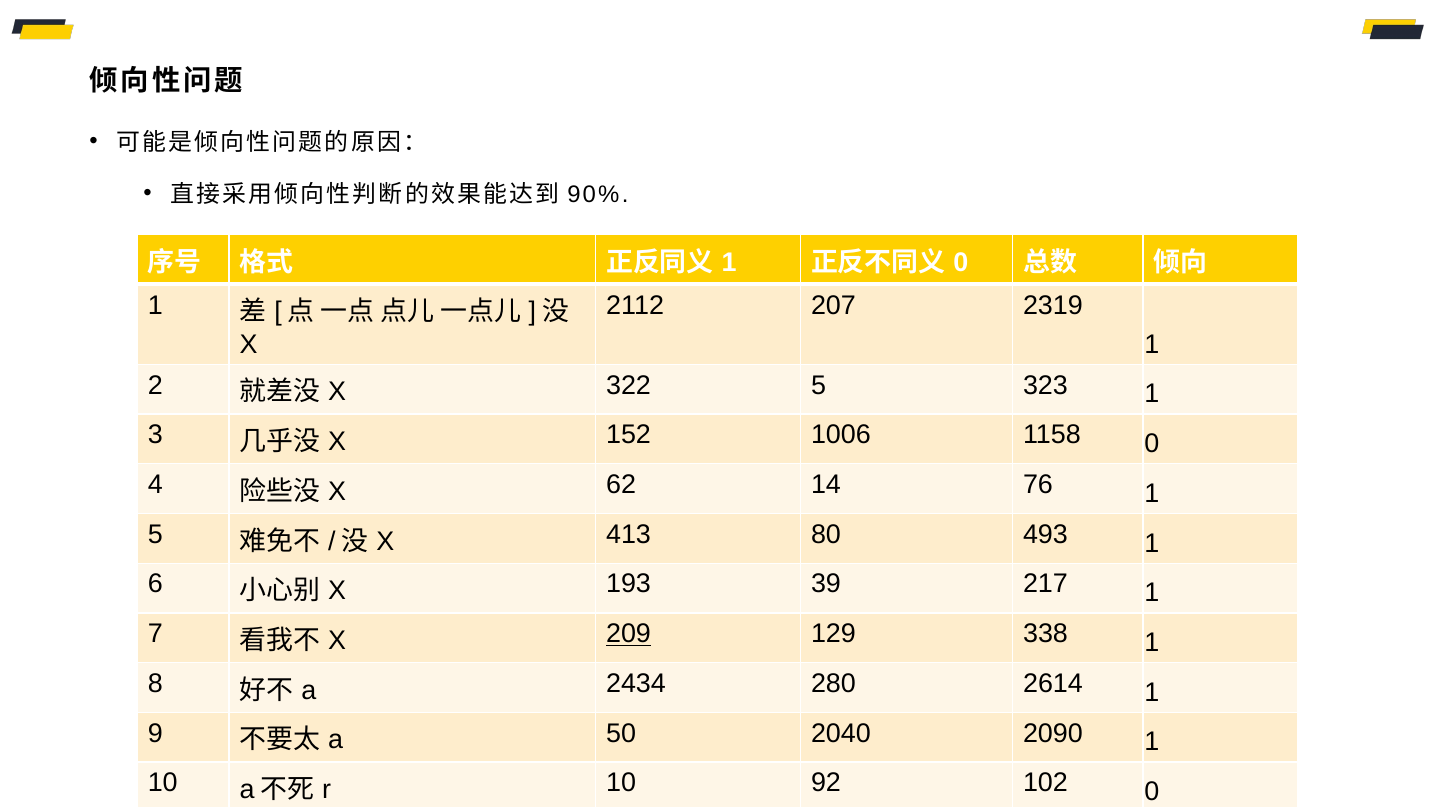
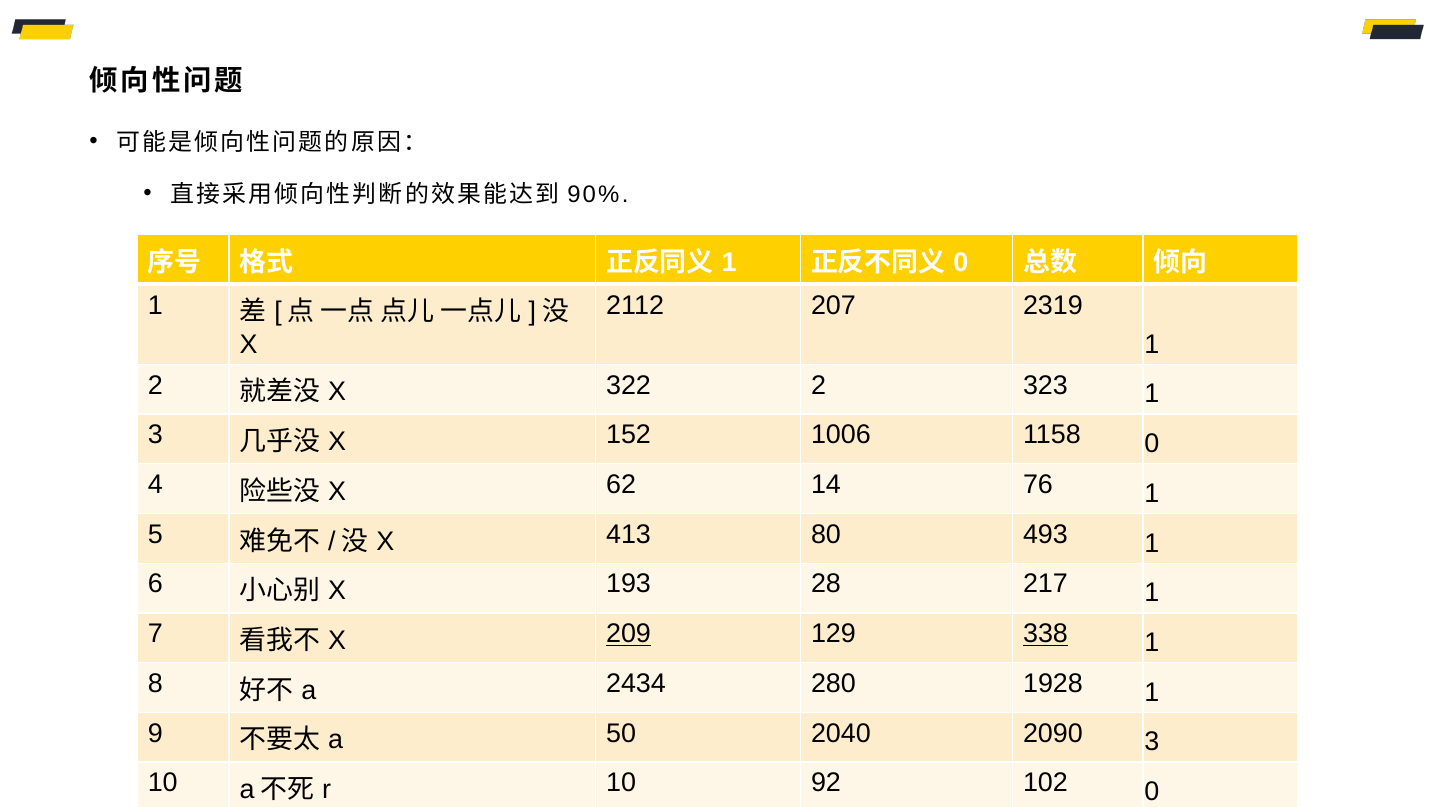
322 5: 5 -> 2
39: 39 -> 28
338 underline: none -> present
2614: 2614 -> 1928
2090 1: 1 -> 3
